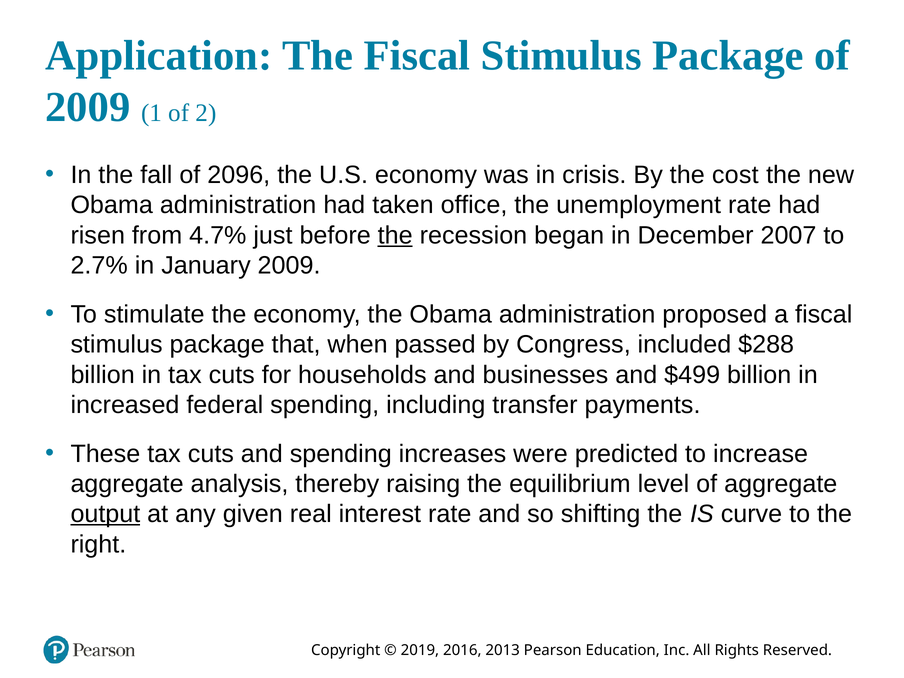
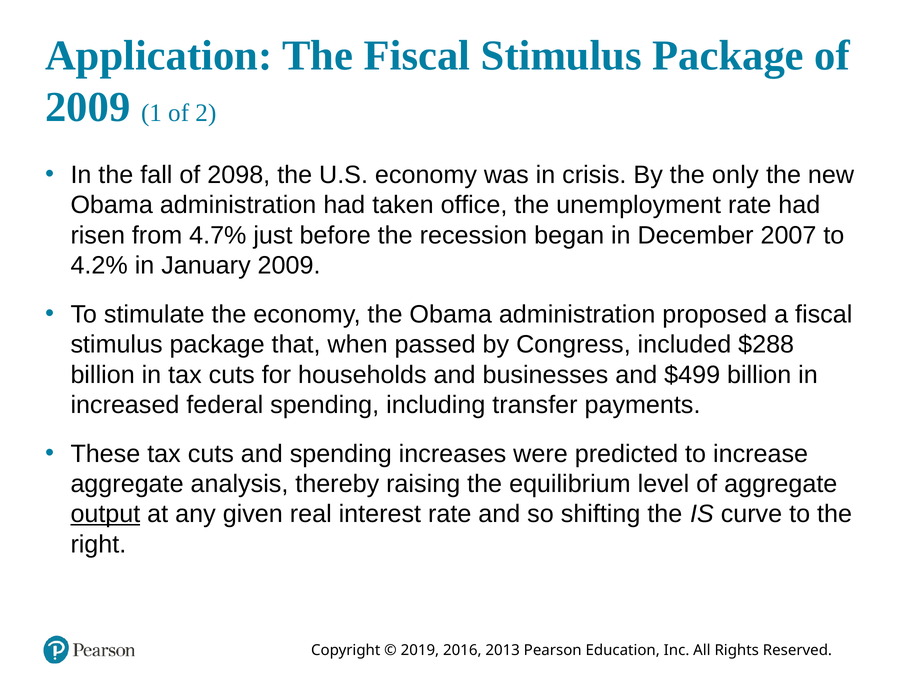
2096: 2096 -> 2098
cost: cost -> only
the at (395, 235) underline: present -> none
2.7%: 2.7% -> 4.2%
